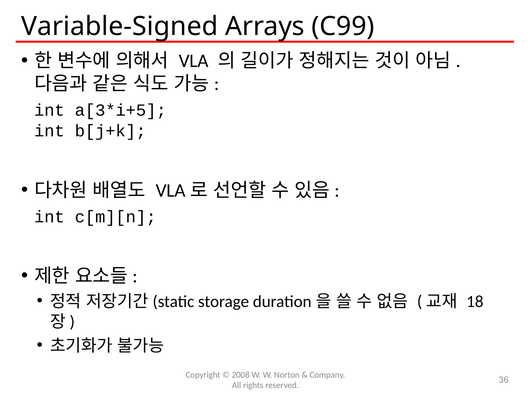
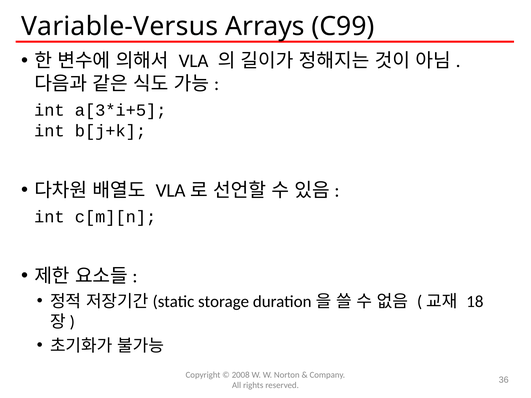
Variable-Signed: Variable-Signed -> Variable-Versus
